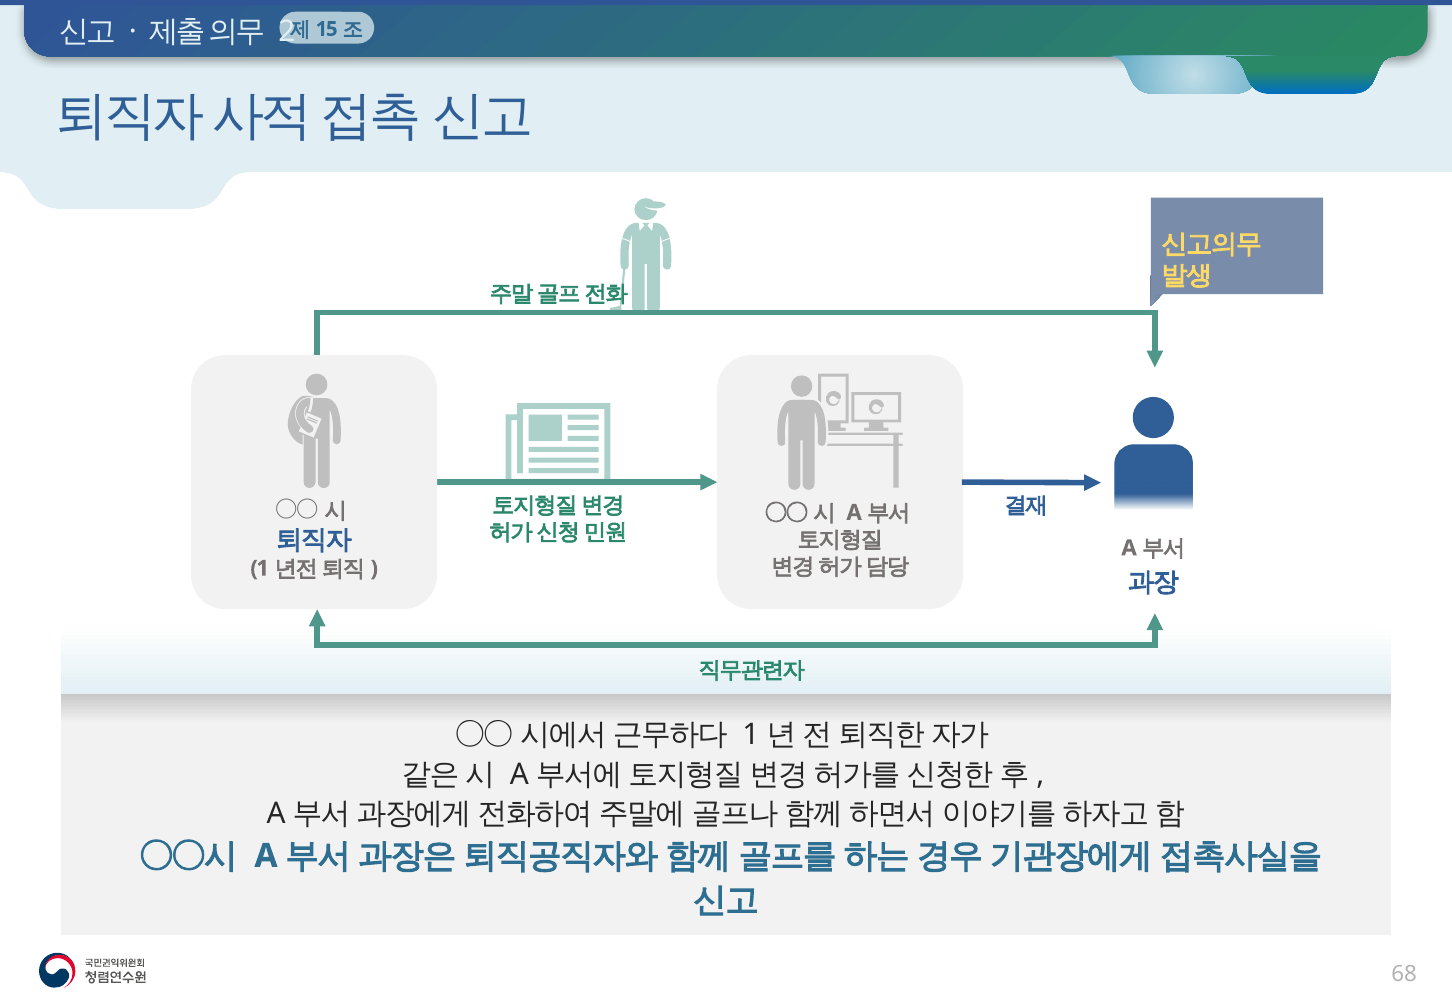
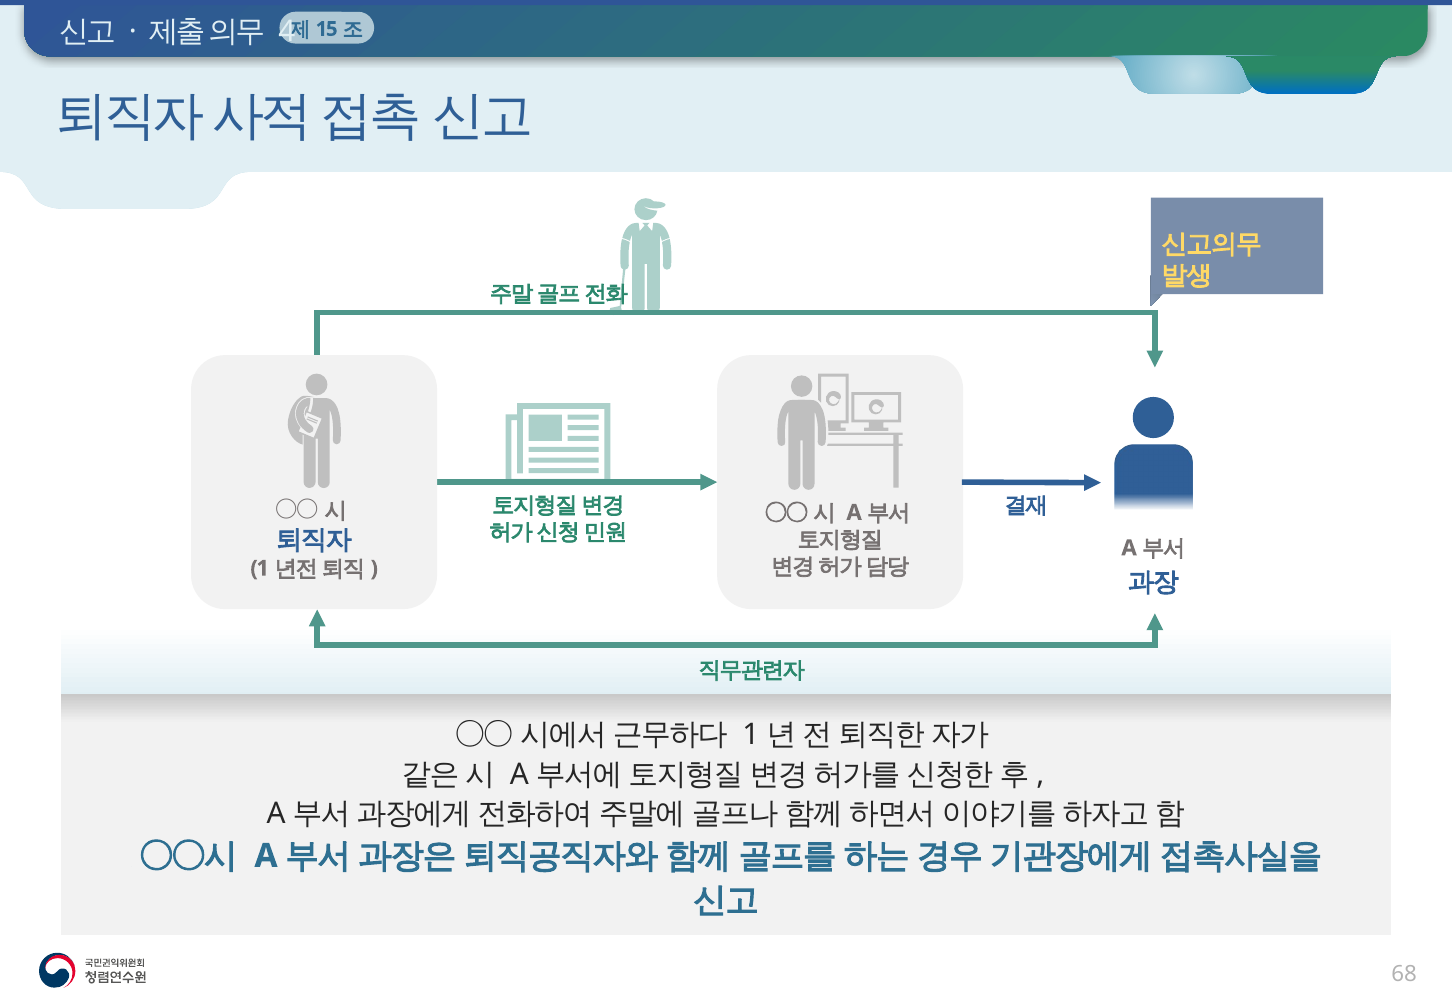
2: 2 -> 4
